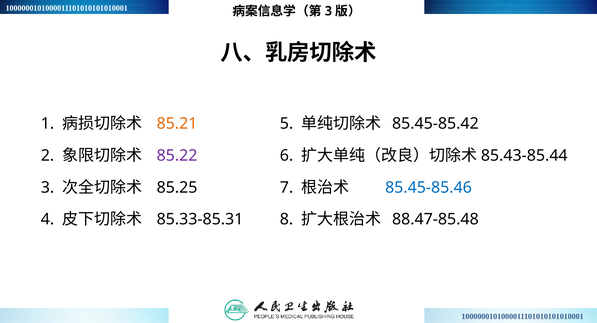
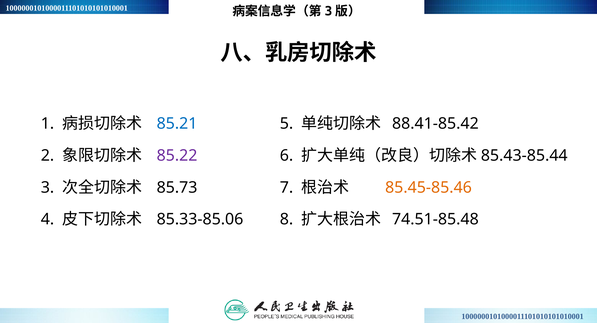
85.21 colour: orange -> blue
85.45-85.42: 85.45-85.42 -> 88.41-85.42
85.45-85.46 colour: blue -> orange
85.25: 85.25 -> 85.73
88.47-85.48: 88.47-85.48 -> 74.51-85.48
85.33-85.31: 85.33-85.31 -> 85.33-85.06
